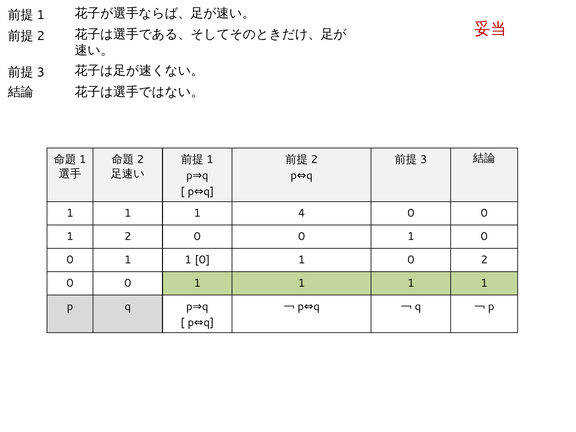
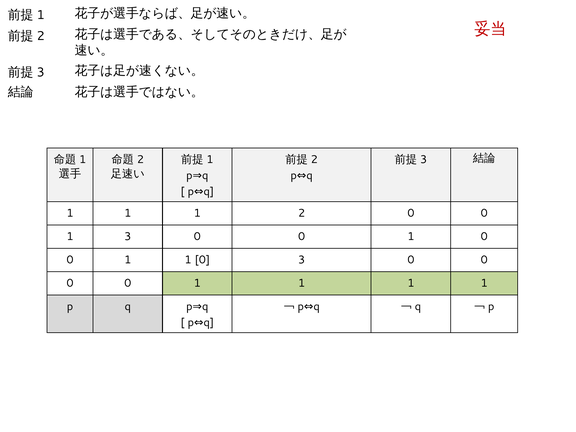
1 4: 4 -> 2
1 2: 2 -> 3
1 0 1: 1 -> 3
2 at (484, 260): 2 -> 0
